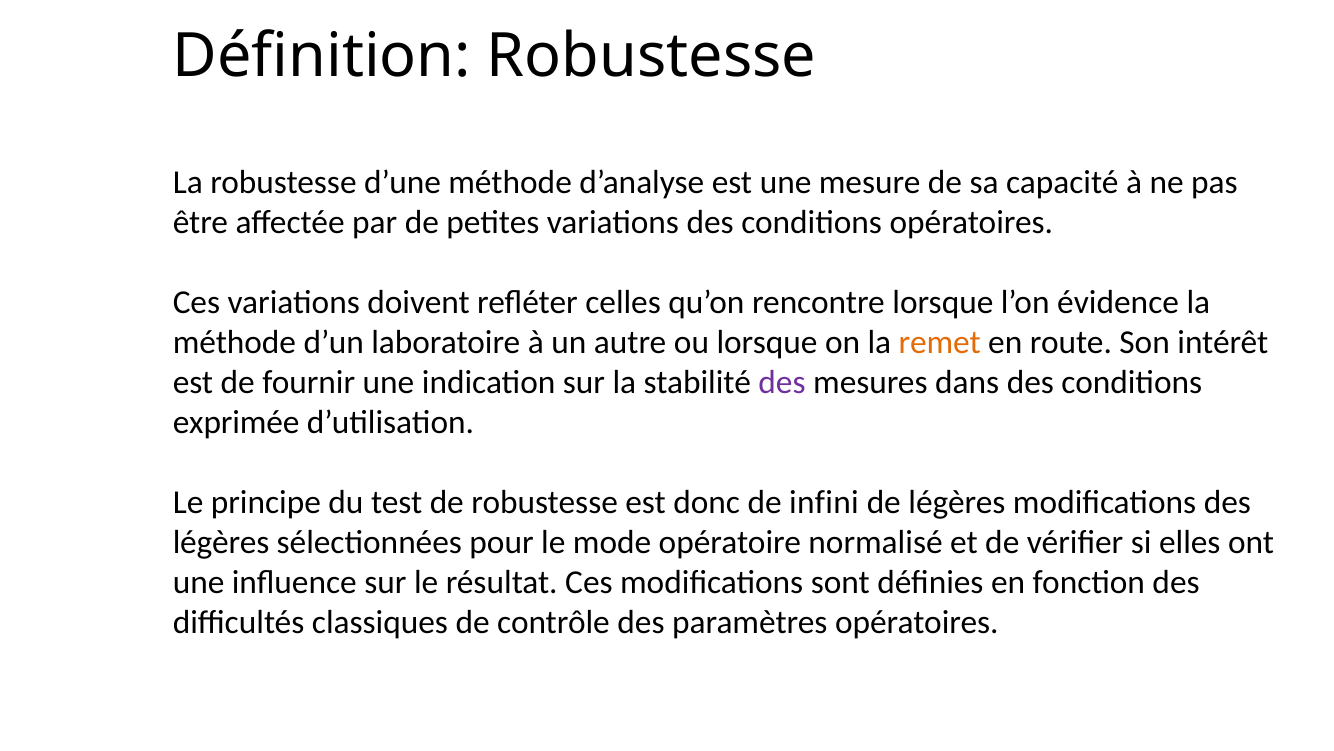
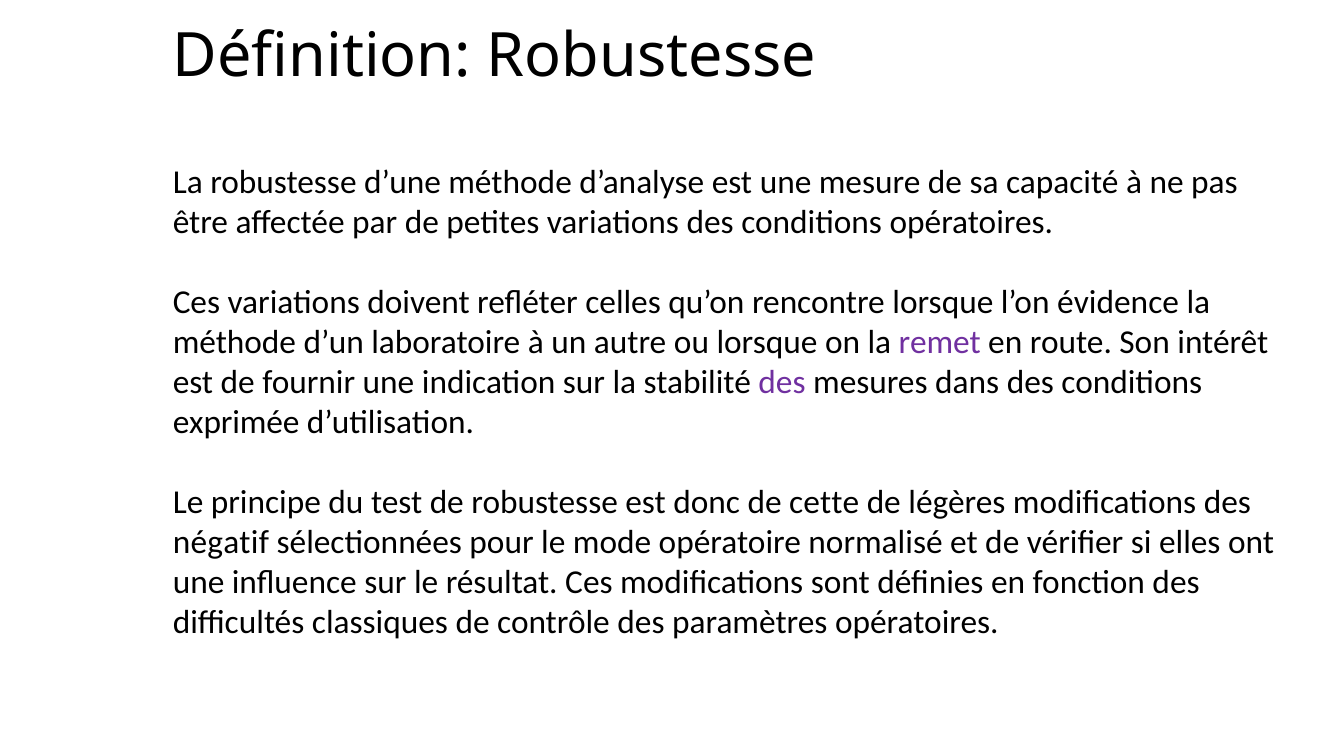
remet colour: orange -> purple
infini: infini -> cette
légères at (221, 542): légères -> négatif
